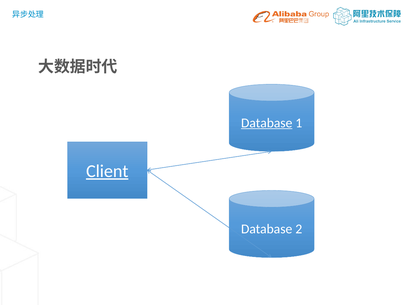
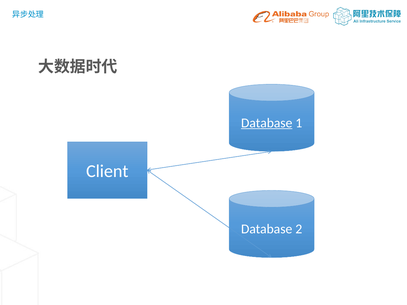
Client underline: present -> none
